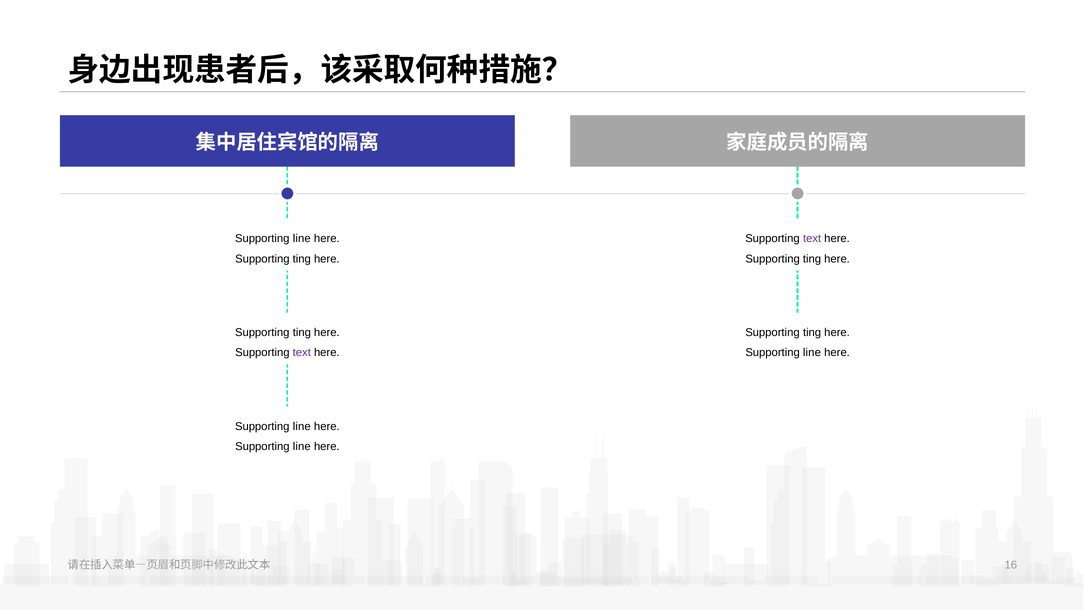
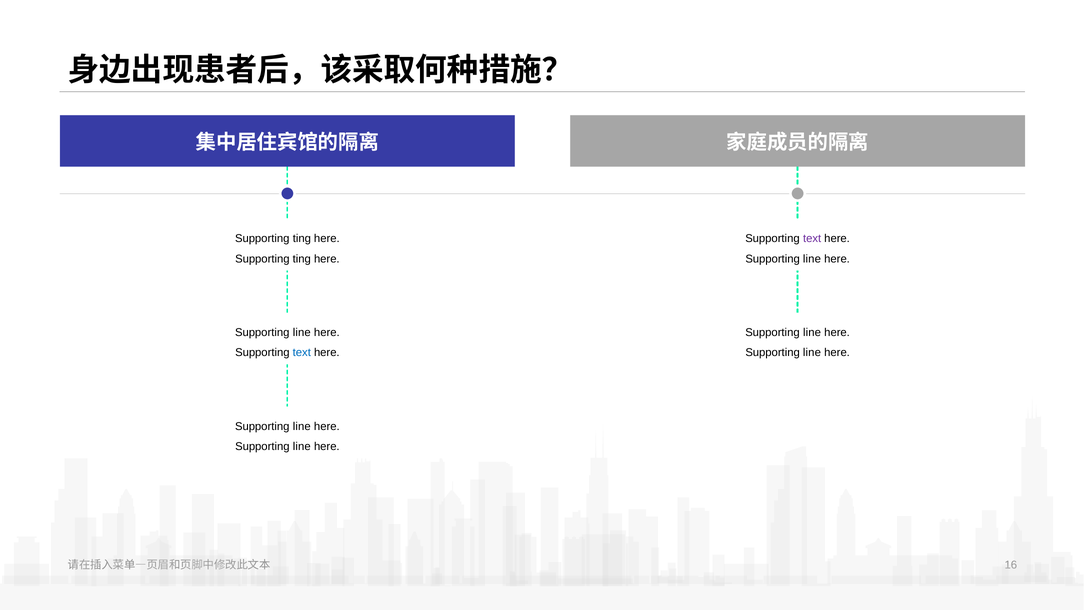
line at (302, 239): line -> ting
ting at (812, 259): ting -> line
ting at (302, 333): ting -> line
ting at (812, 333): ting -> line
text at (302, 353) colour: purple -> blue
